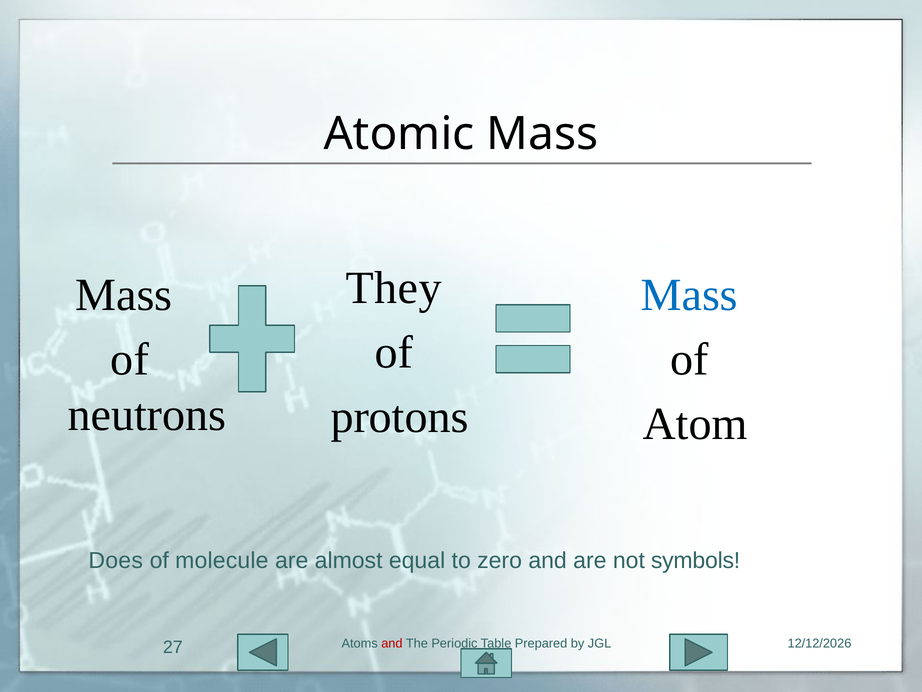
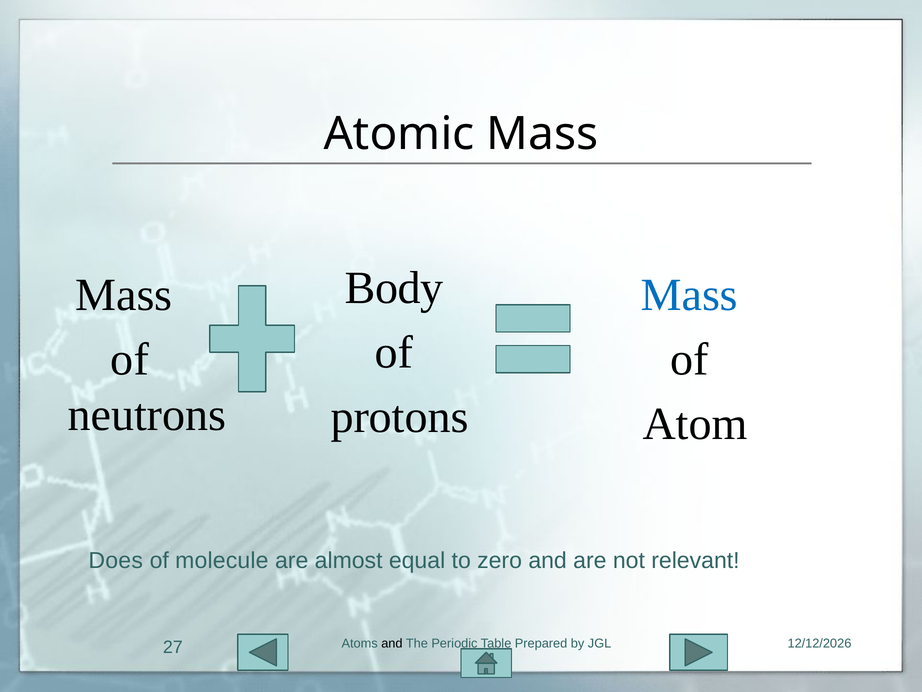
They: They -> Body
symbols: symbols -> relevant
and at (392, 643) colour: red -> black
